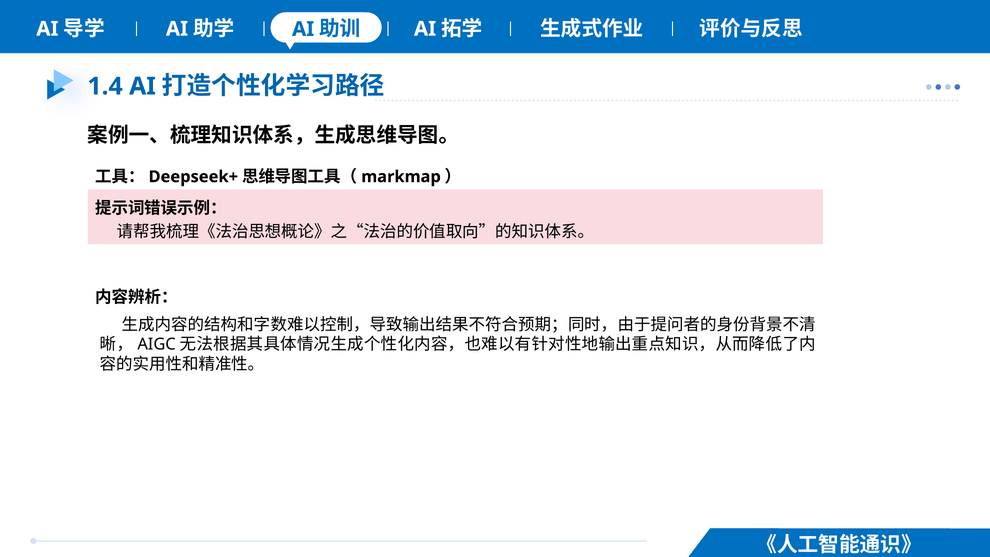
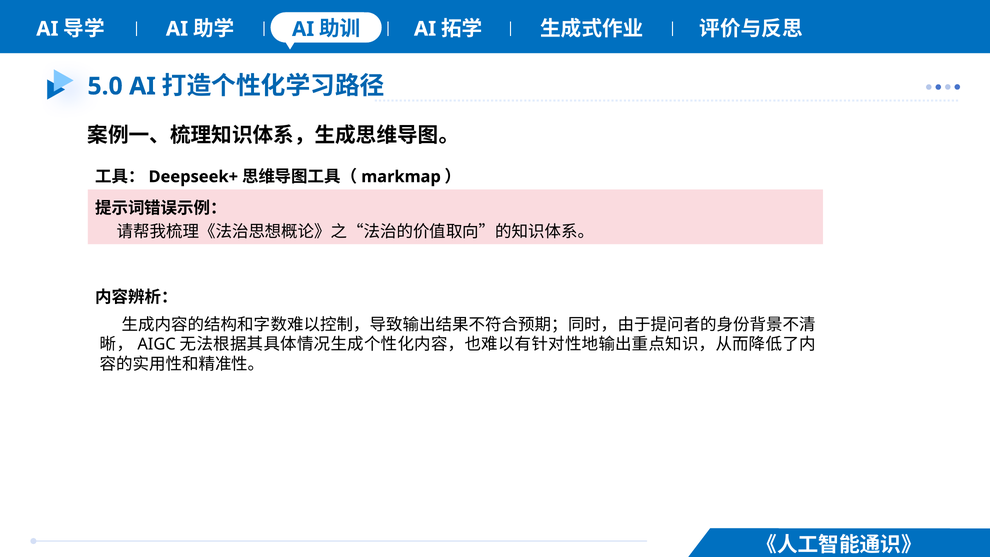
1.4: 1.4 -> 5.0
